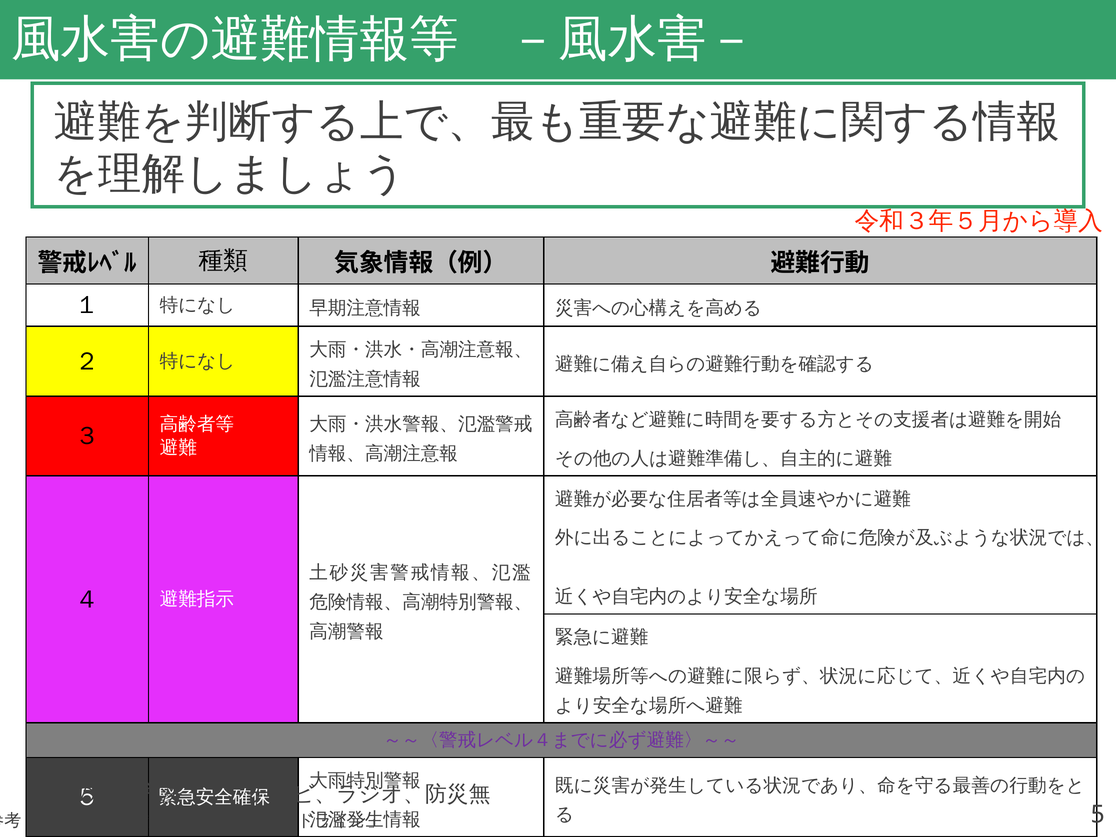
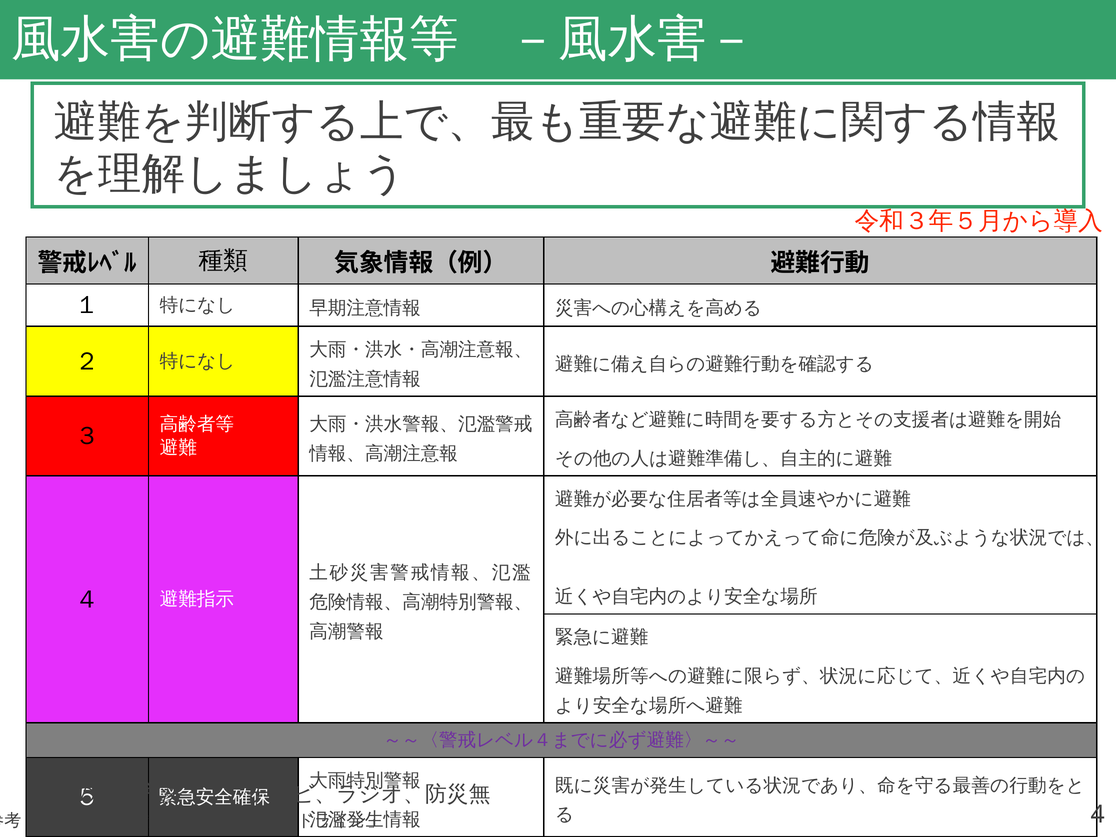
5: 5 -> 4
